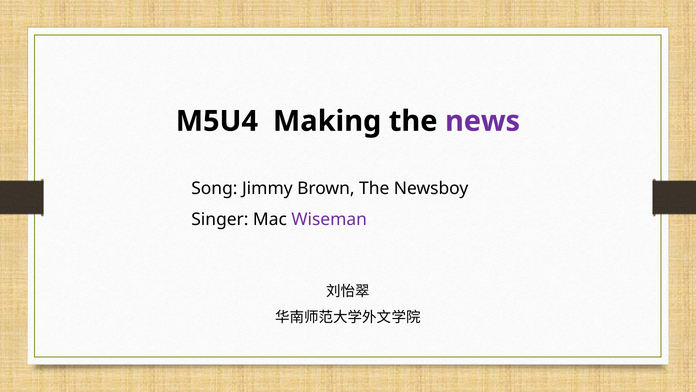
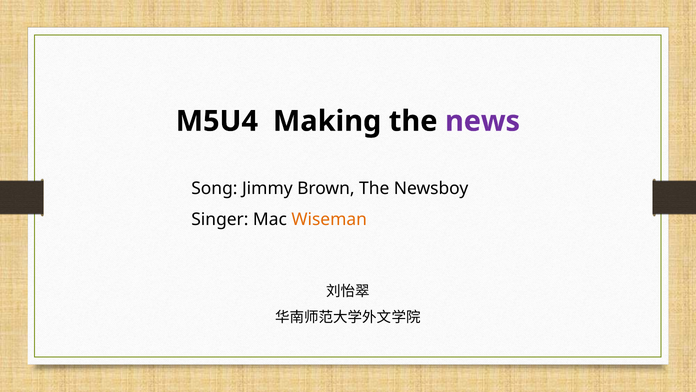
Wiseman colour: purple -> orange
